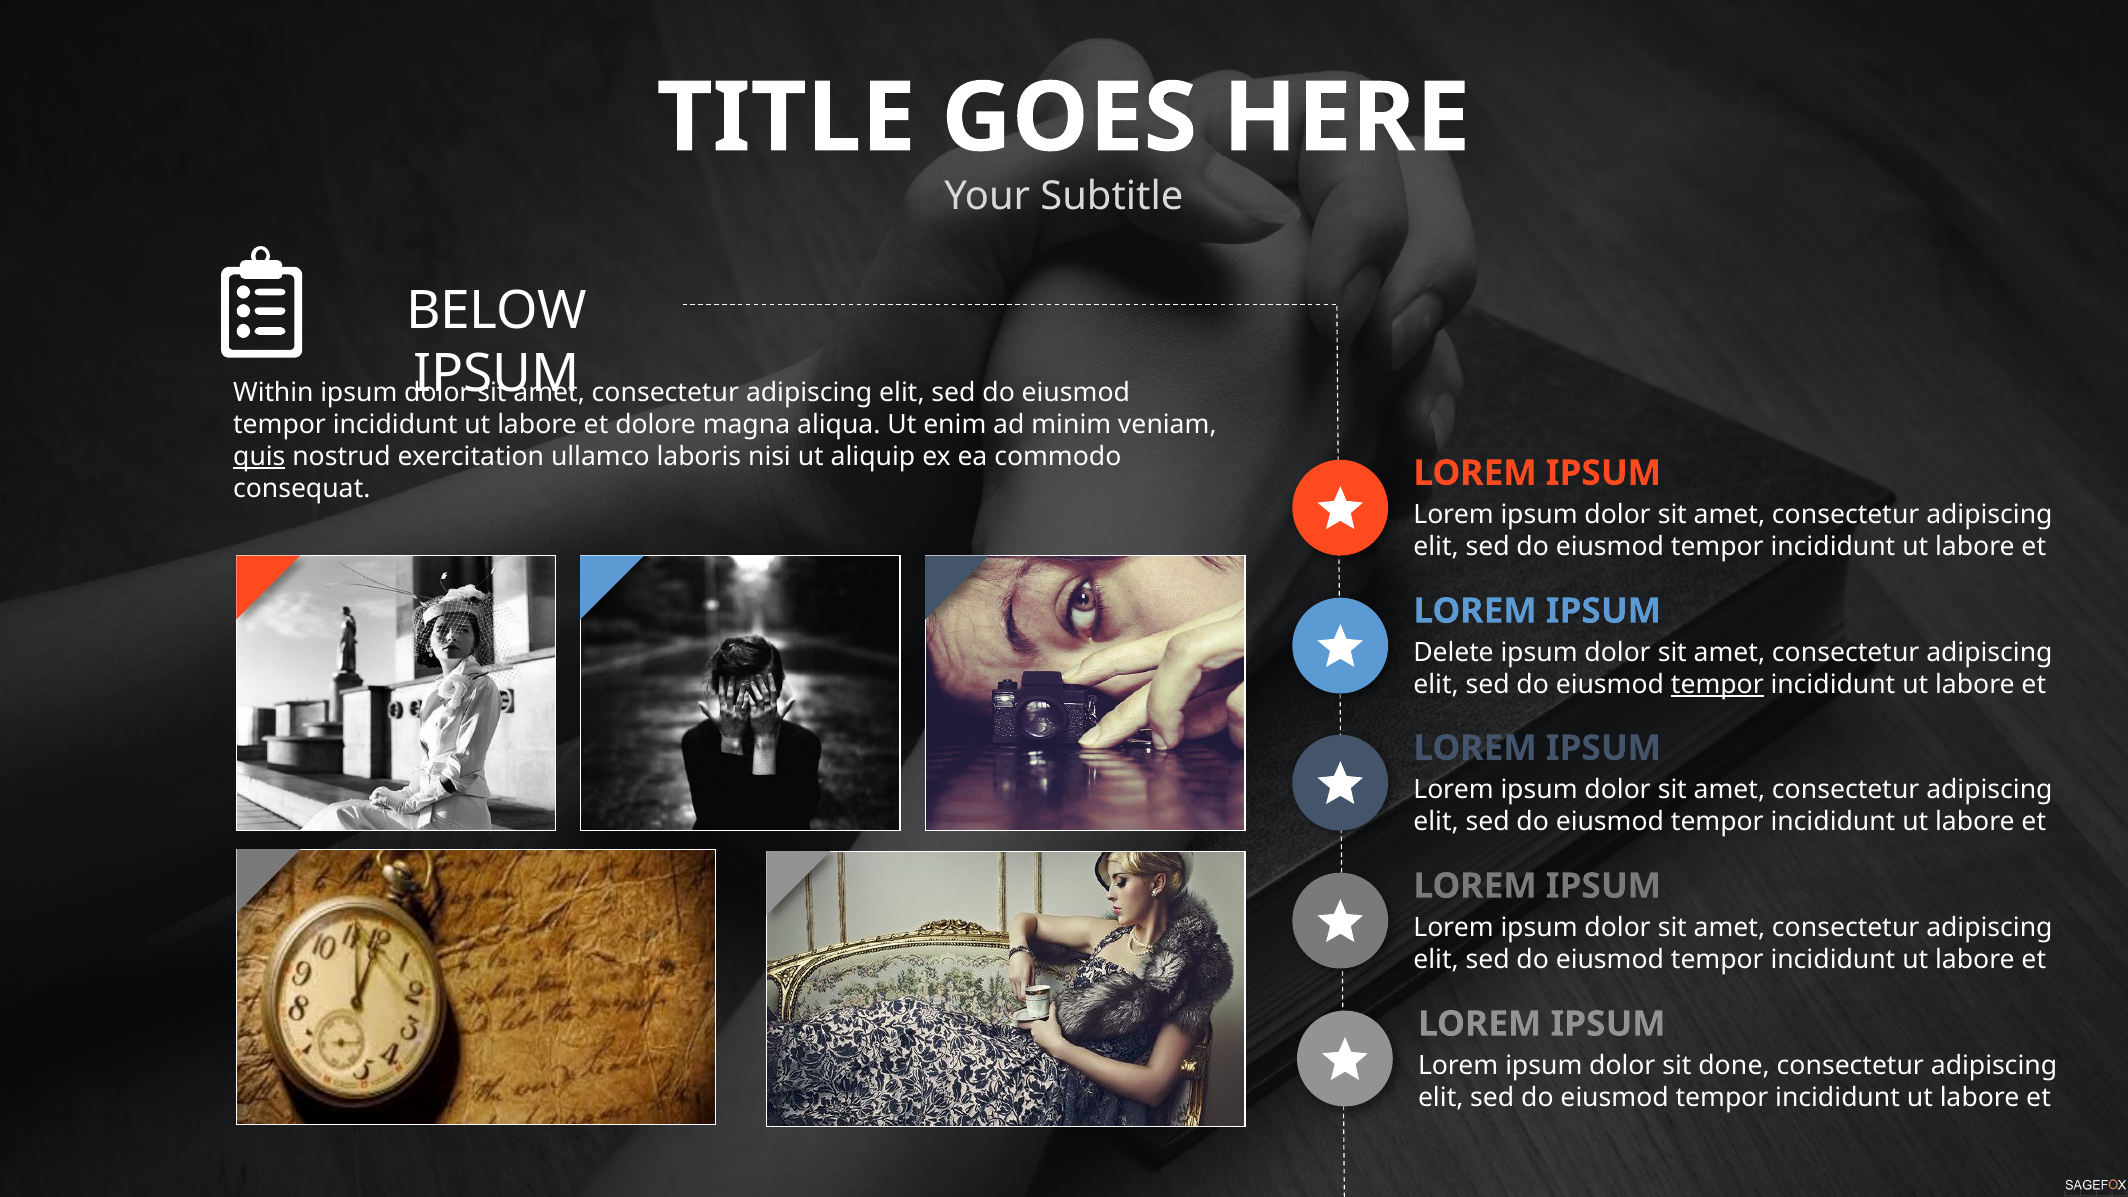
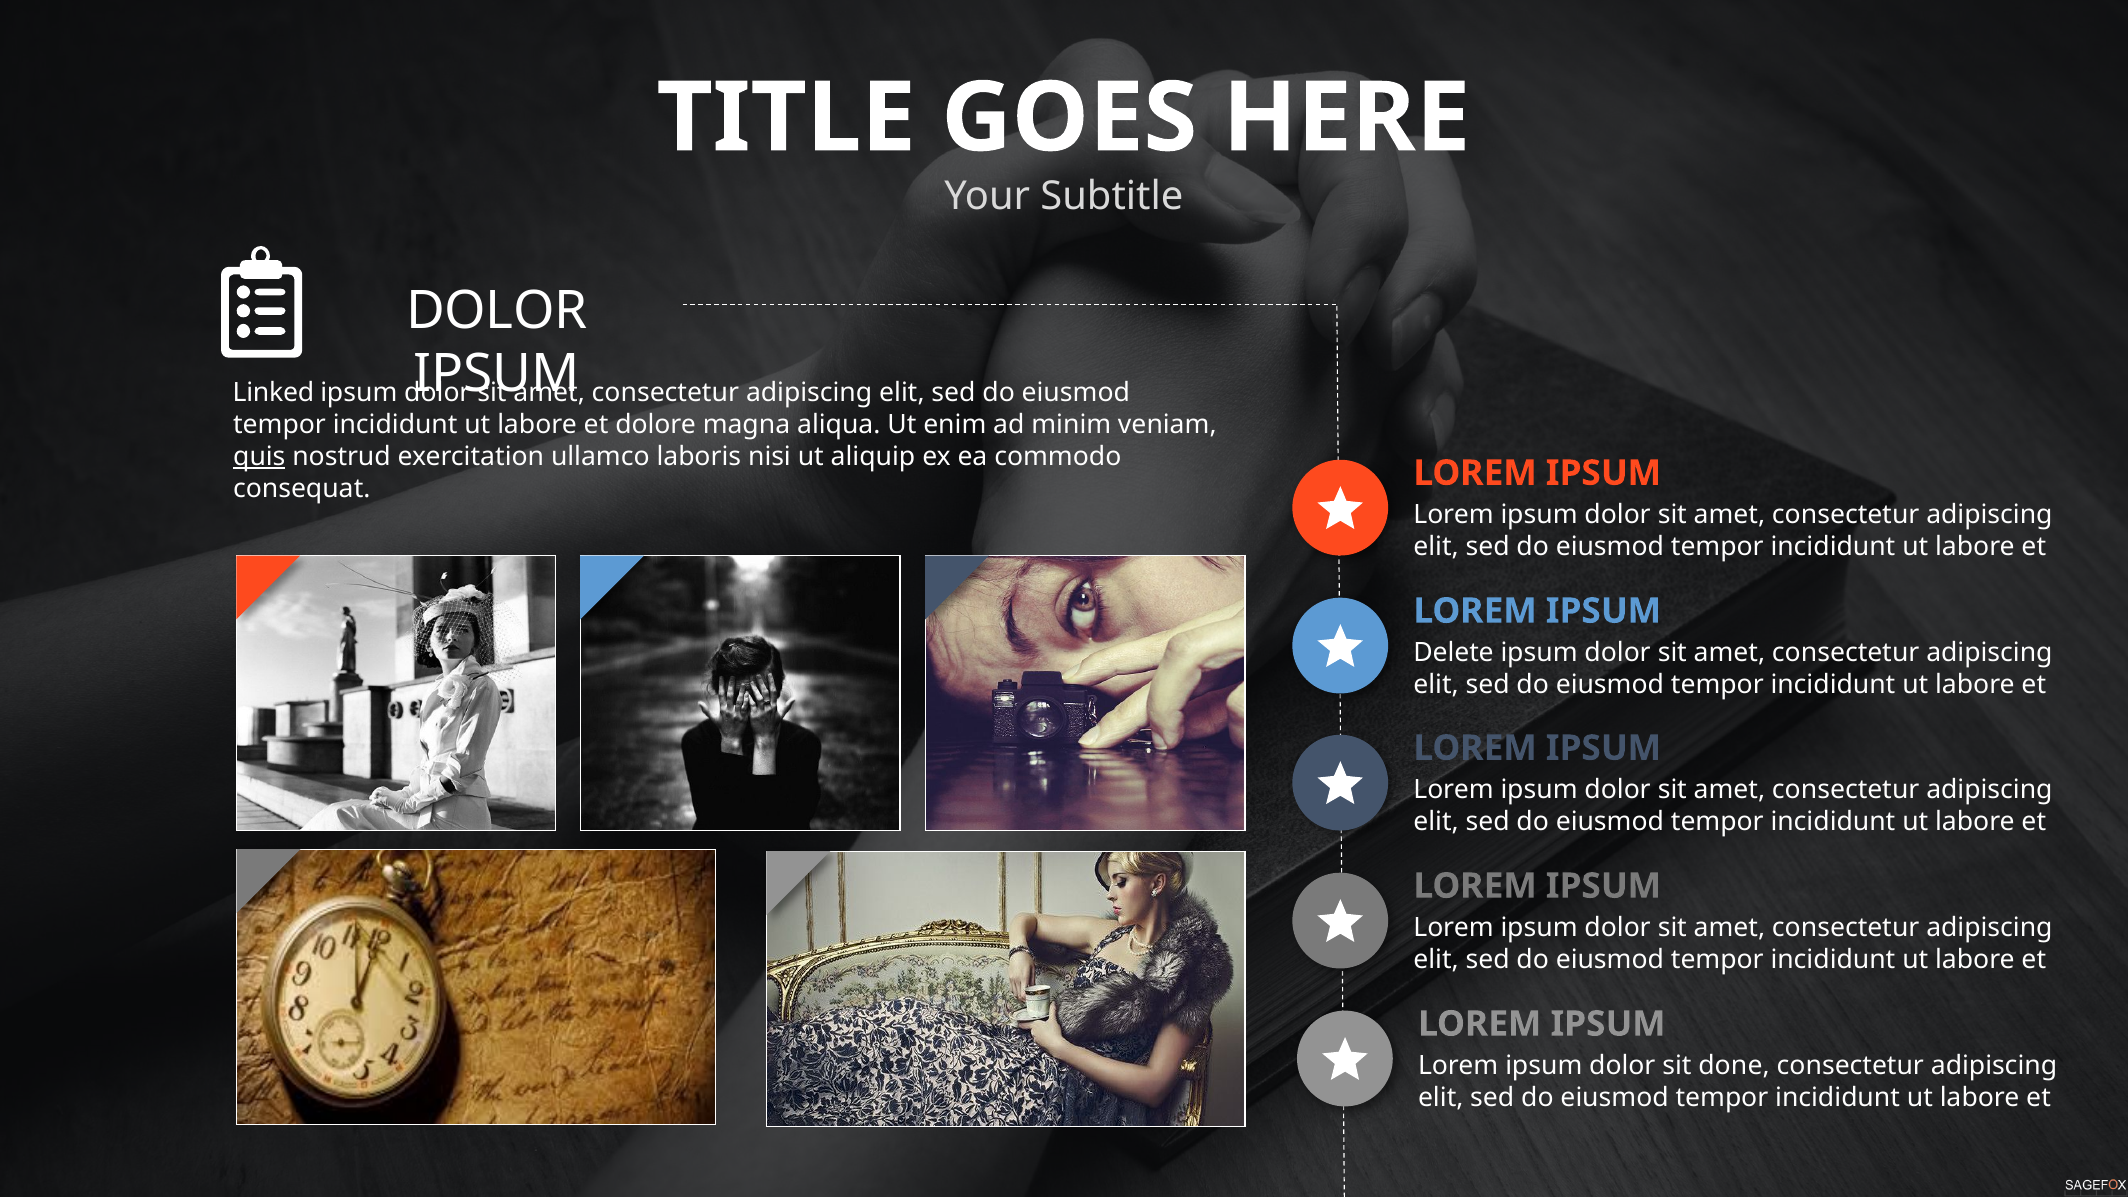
BELOW at (497, 310): BELOW -> DOLOR
Within: Within -> Linked
tempor at (1717, 685) underline: present -> none
